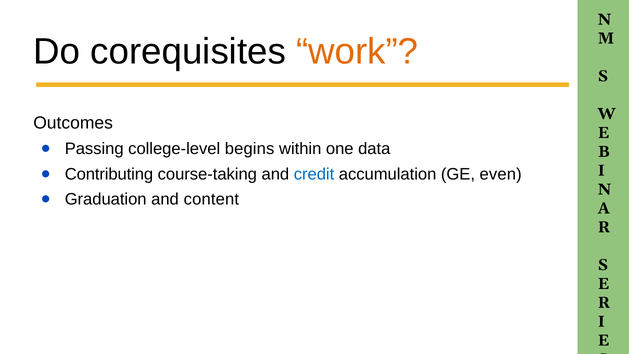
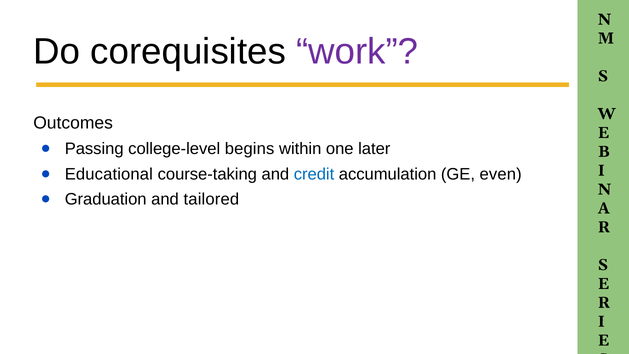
work colour: orange -> purple
data: data -> later
Contributing: Contributing -> Educational
content: content -> tailored
